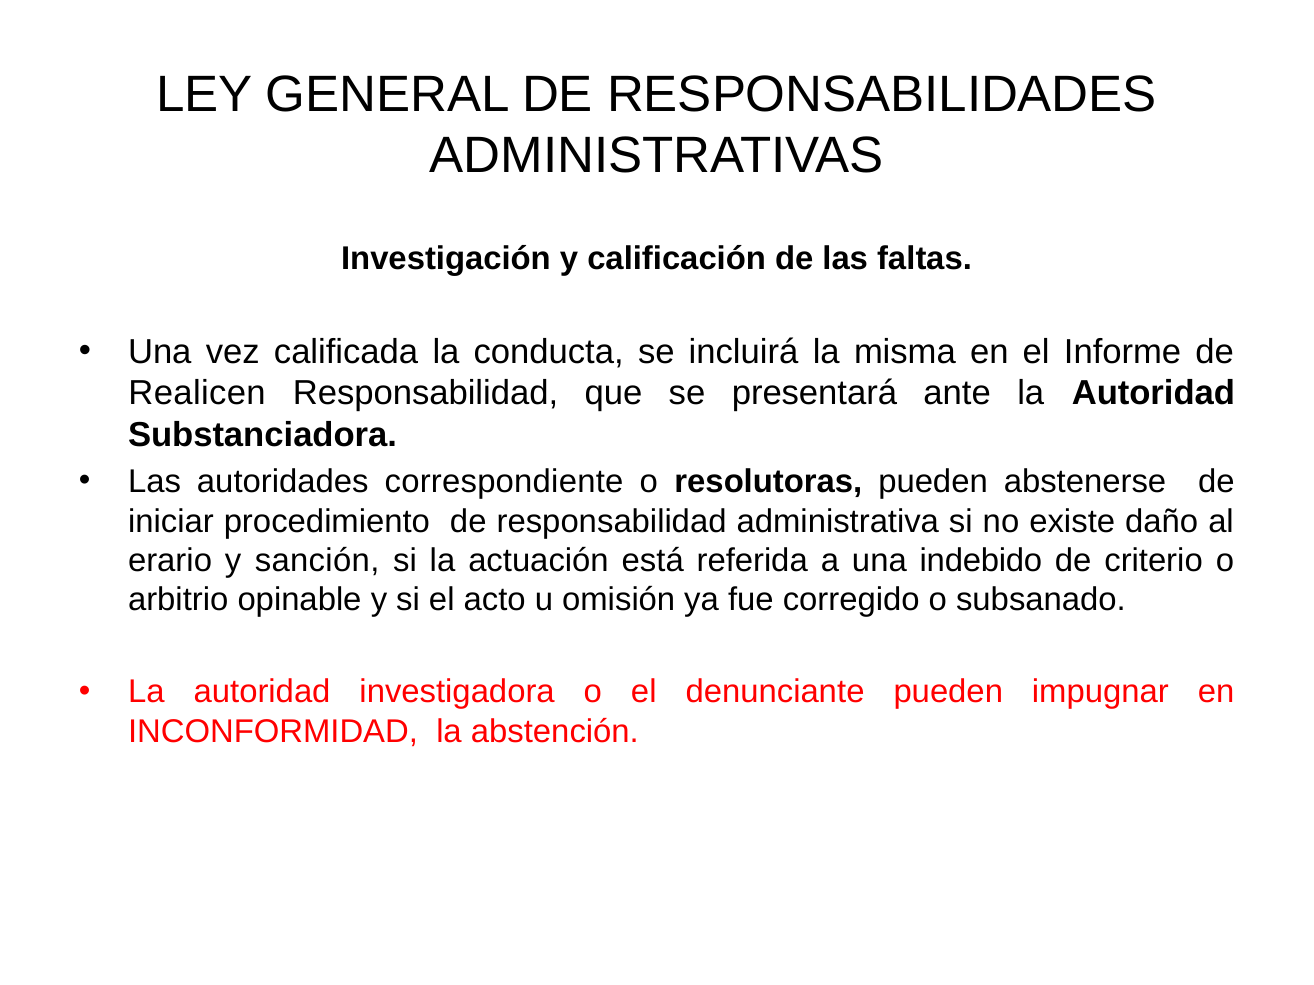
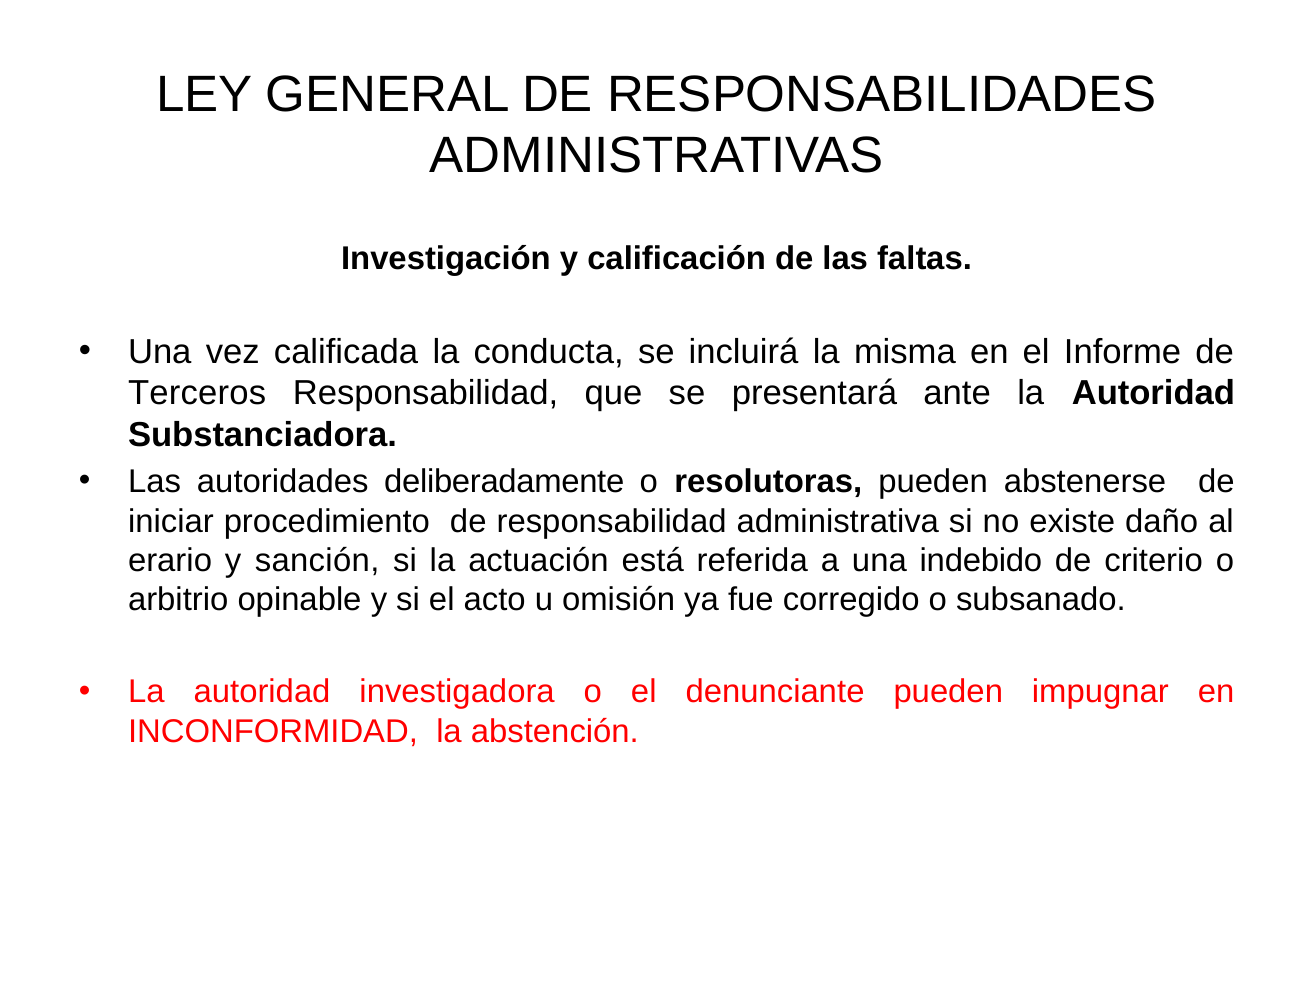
Realicen: Realicen -> Terceros
correspondiente: correspondiente -> deliberadamente
